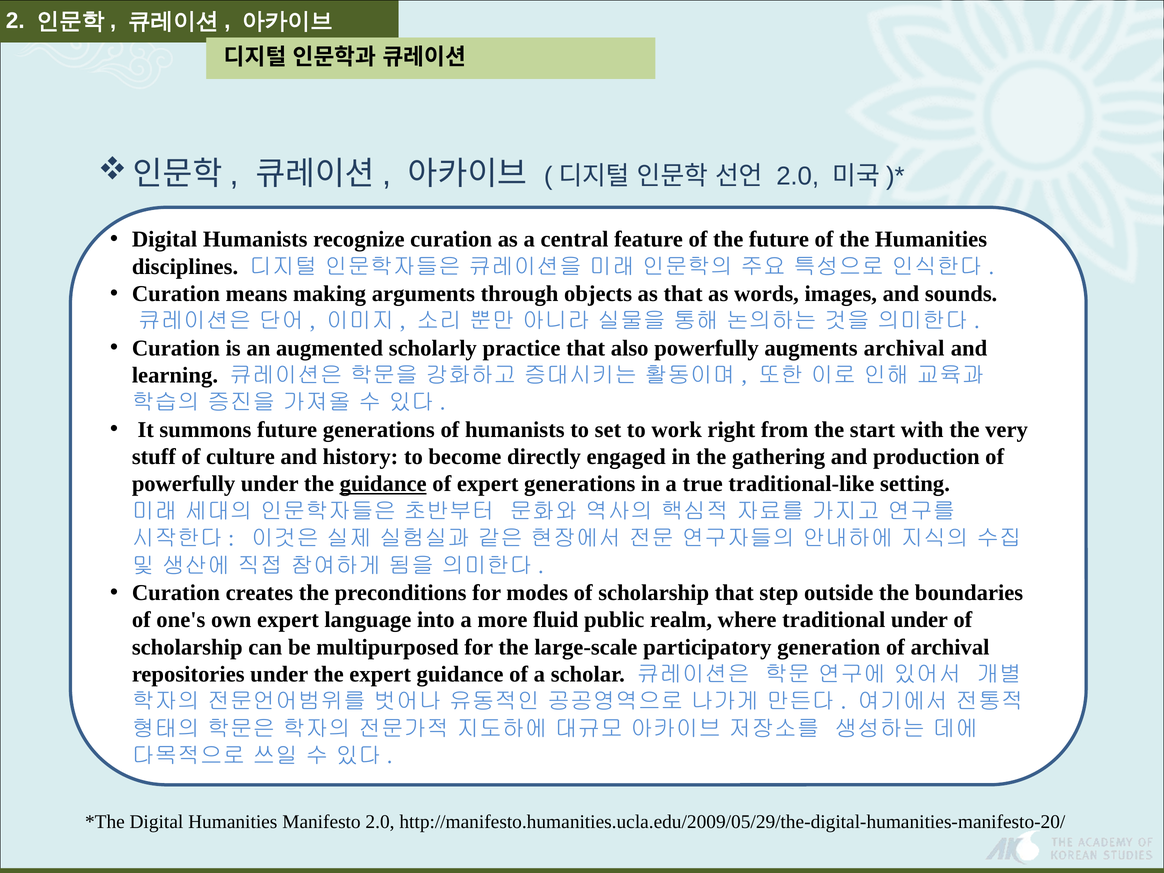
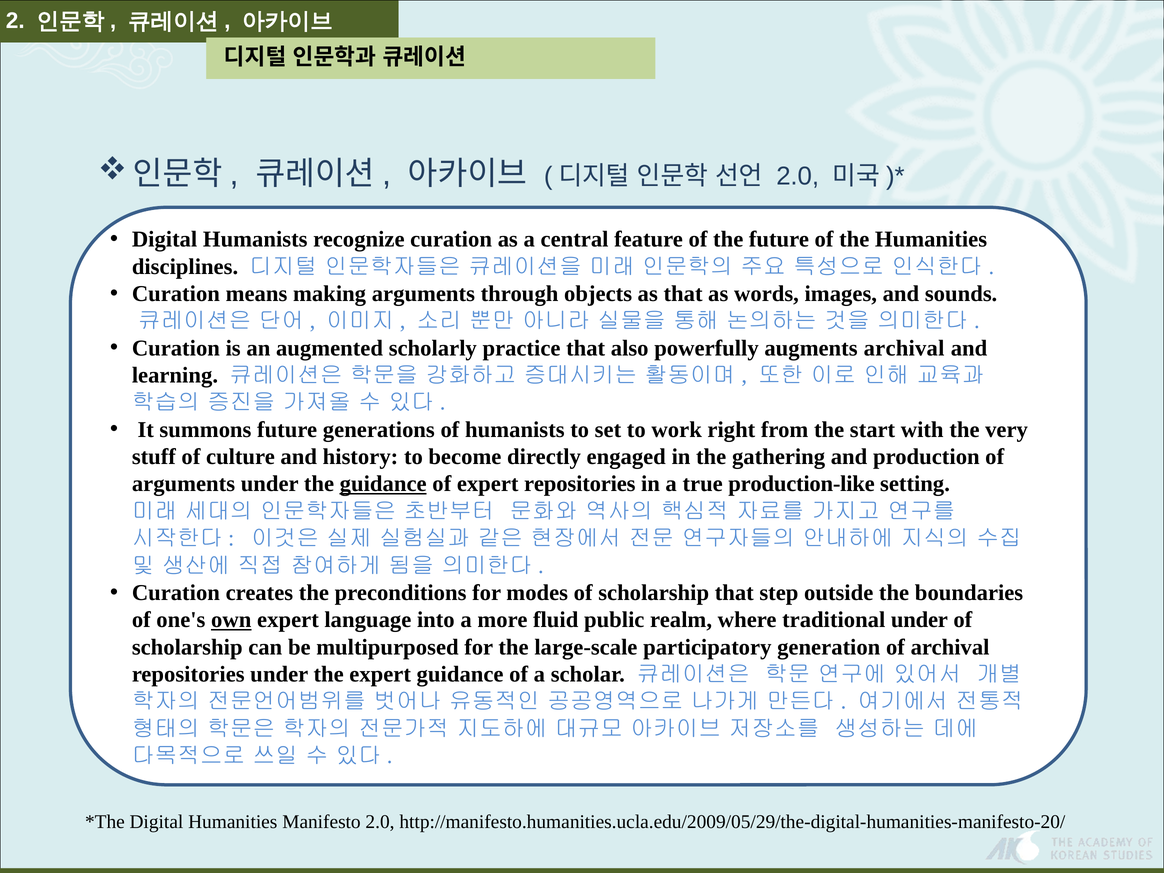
powerfully at (184, 484): powerfully -> arguments
expert generations: generations -> repositories
traditional-like: traditional-like -> production-like
own underline: none -> present
